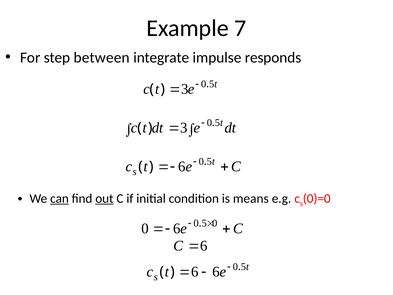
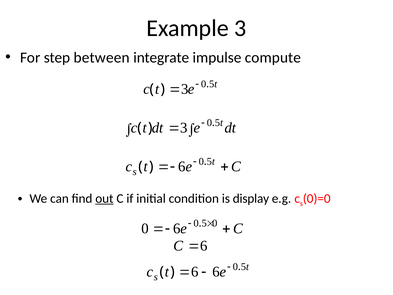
Example 7: 7 -> 3
responds: responds -> compute
can underline: present -> none
means: means -> display
